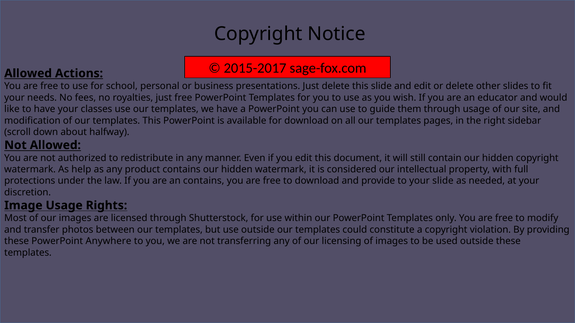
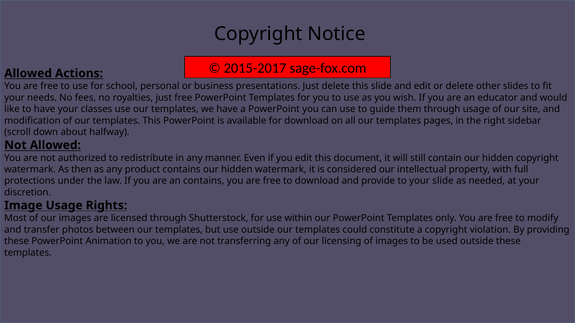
help: help -> then
Anywhere: Anywhere -> Animation
